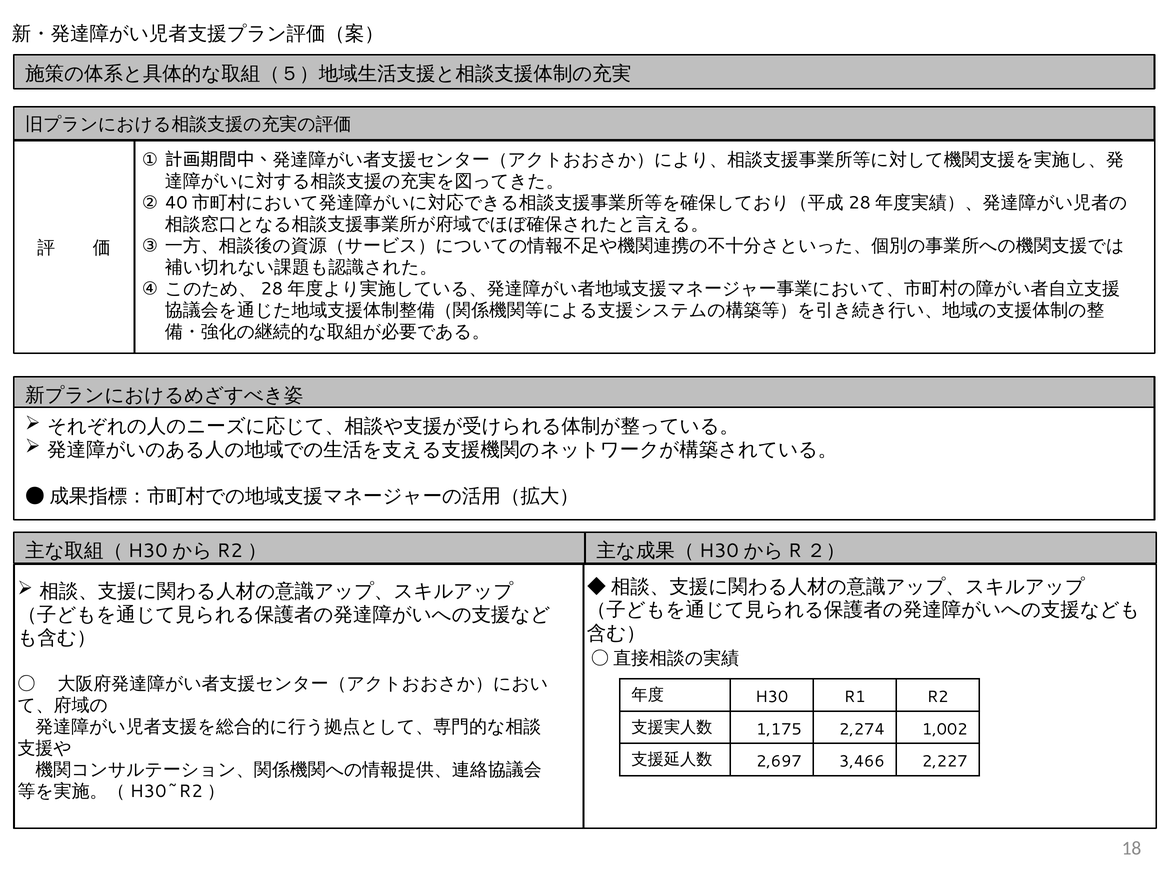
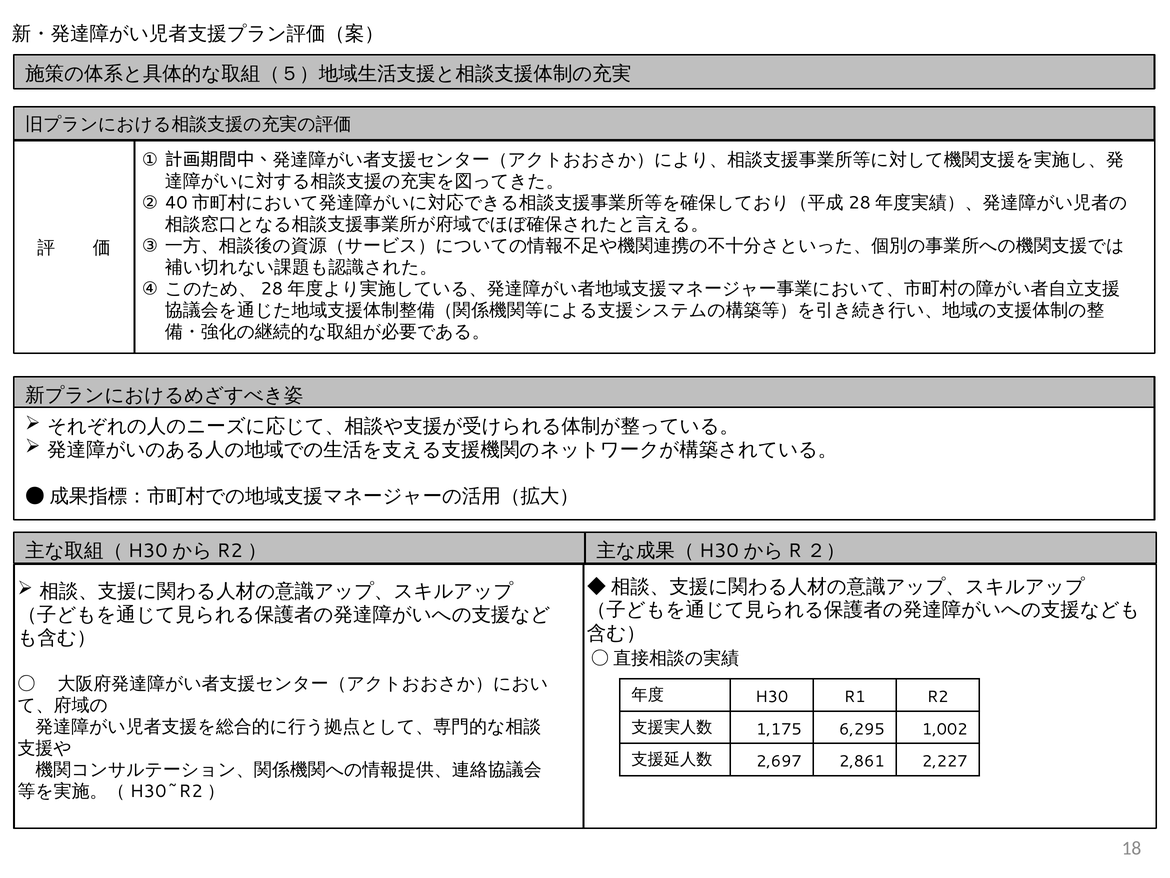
2,274: 2,274 -> 6,295
3,466: 3,466 -> 2,861
